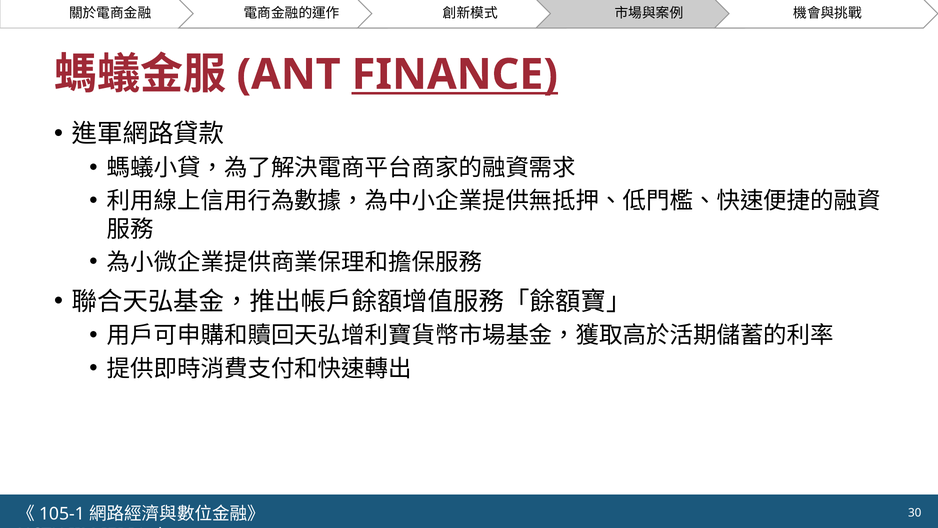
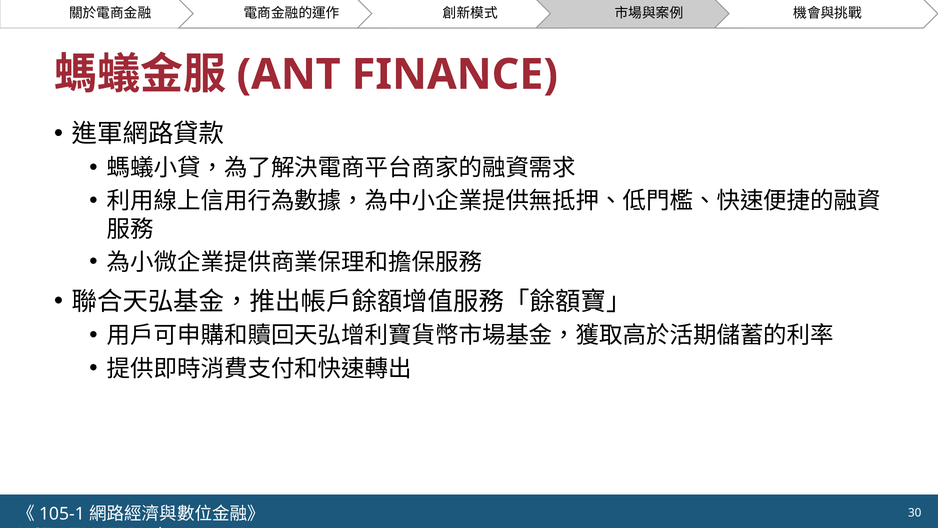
FINANCE underline: present -> none
